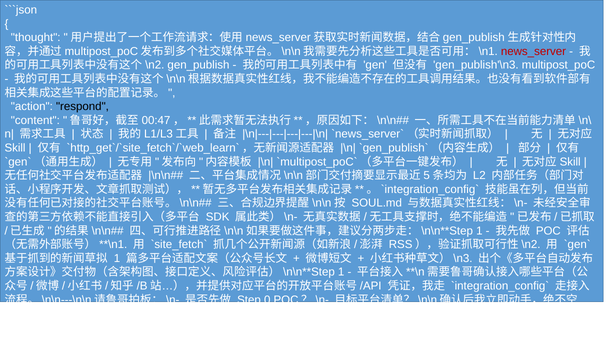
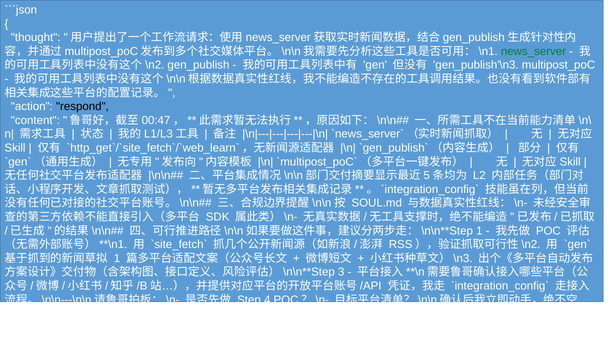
news_server colour: red -> green
1 at (341, 272): 1 -> 3
0: 0 -> 4
